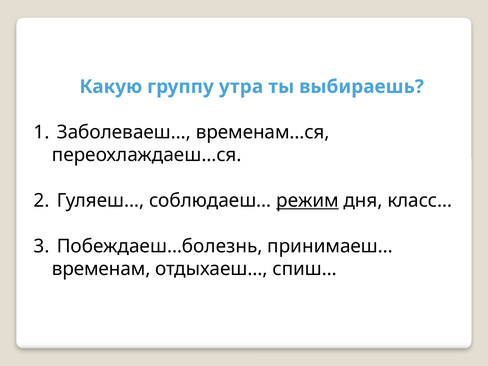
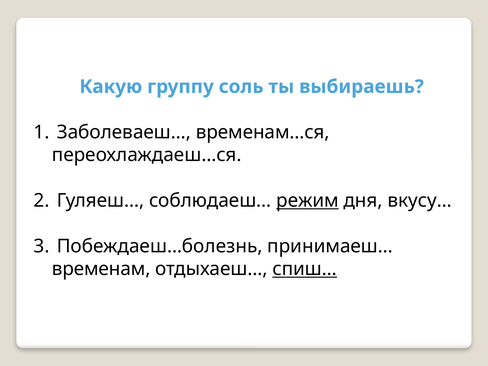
утра: утра -> соль
класс…: класс… -> вкусу…
спиш… underline: none -> present
